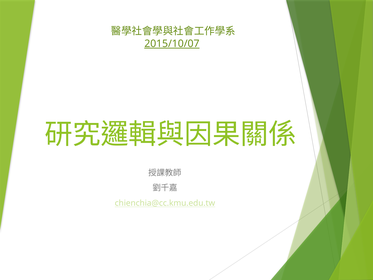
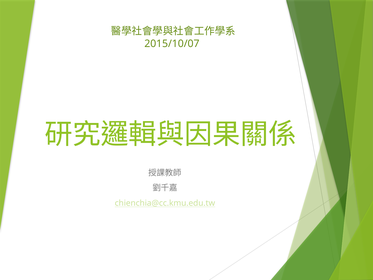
2015/10/07 underline: present -> none
